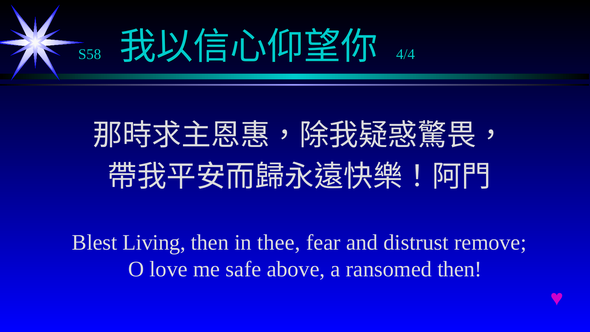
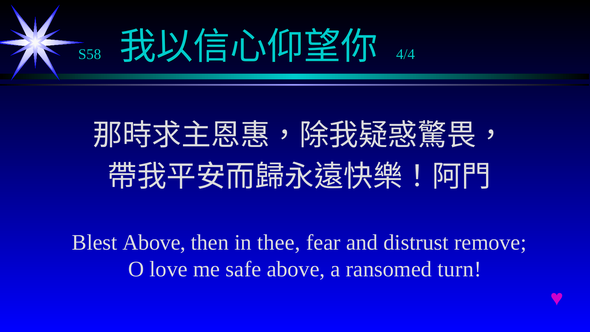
Blest Living: Living -> Above
ransomed then: then -> turn
